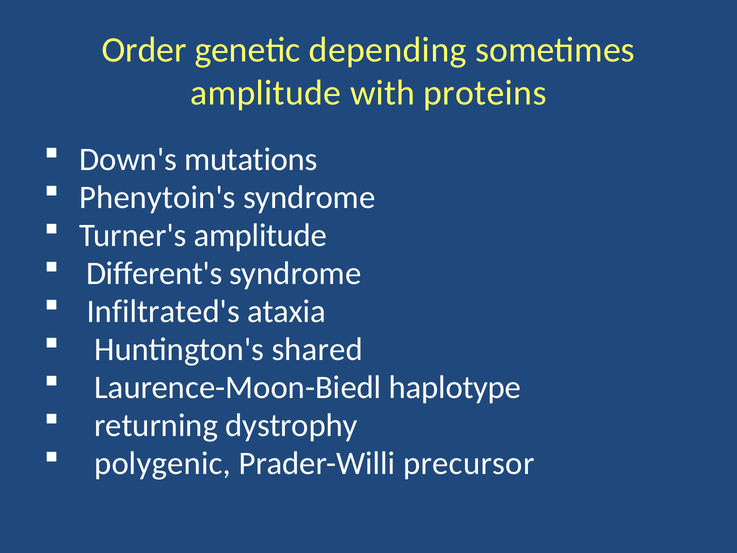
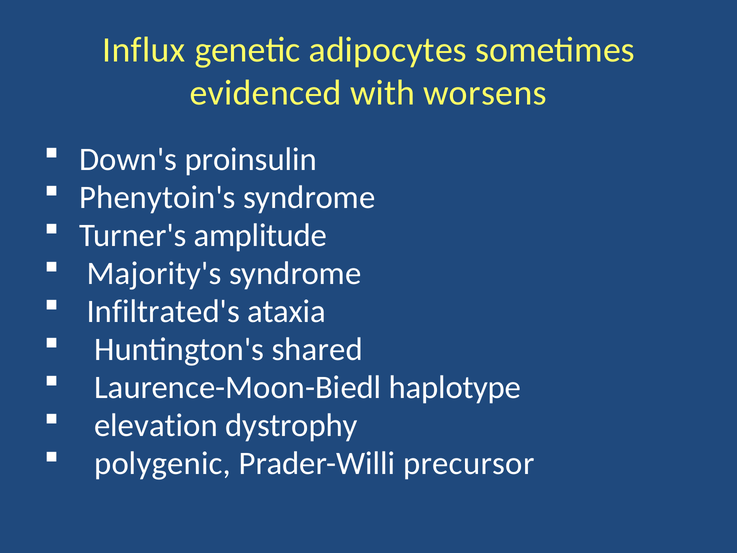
Order: Order -> Influx
depending: depending -> adipocytes
amplitude at (266, 93): amplitude -> evidenced
proteins: proteins -> worsens
mutations: mutations -> proinsulin
Different's: Different's -> Majority's
returning: returning -> elevation
